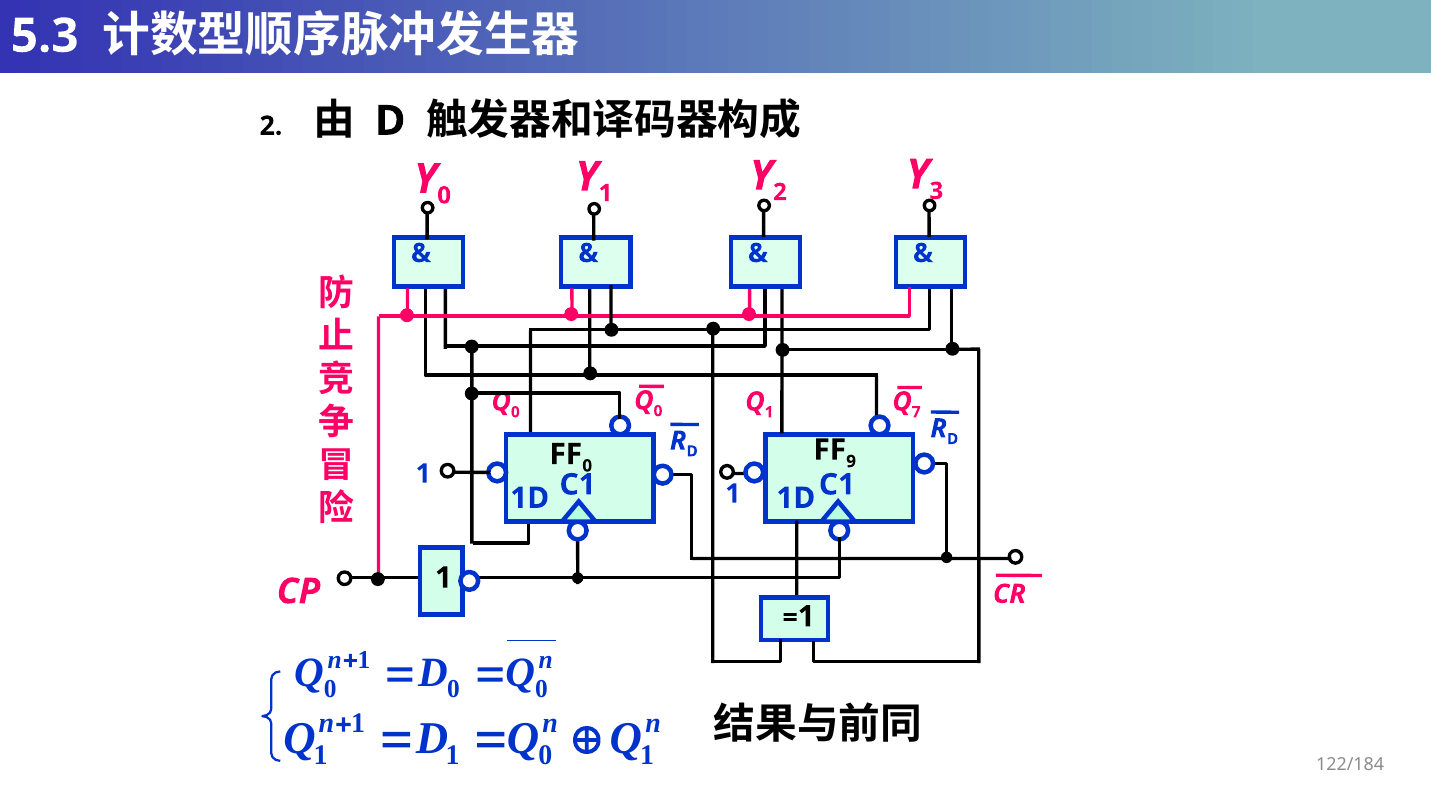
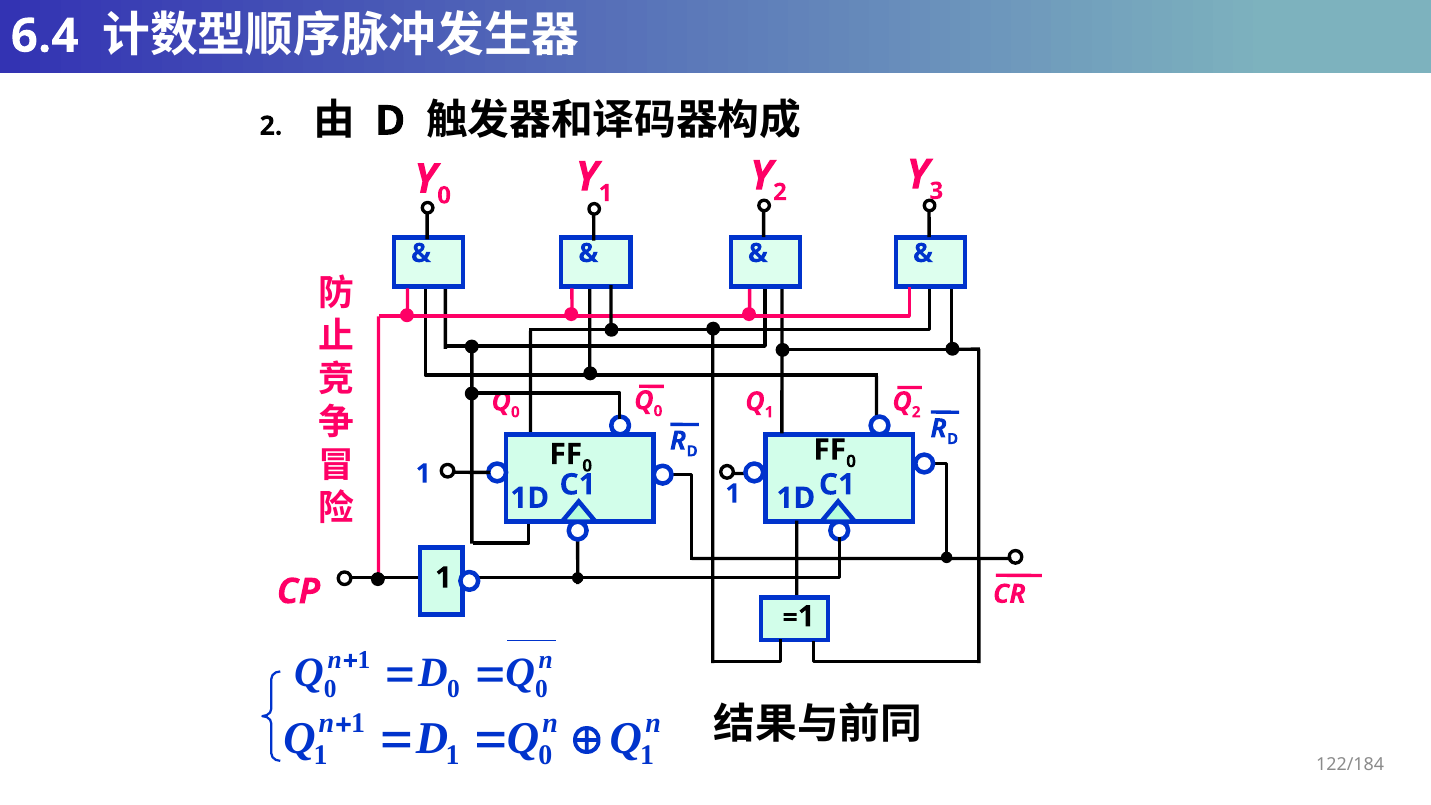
5.3: 5.3 -> 6.4
7 at (916, 412): 7 -> 2
9 at (851, 461): 9 -> 0
